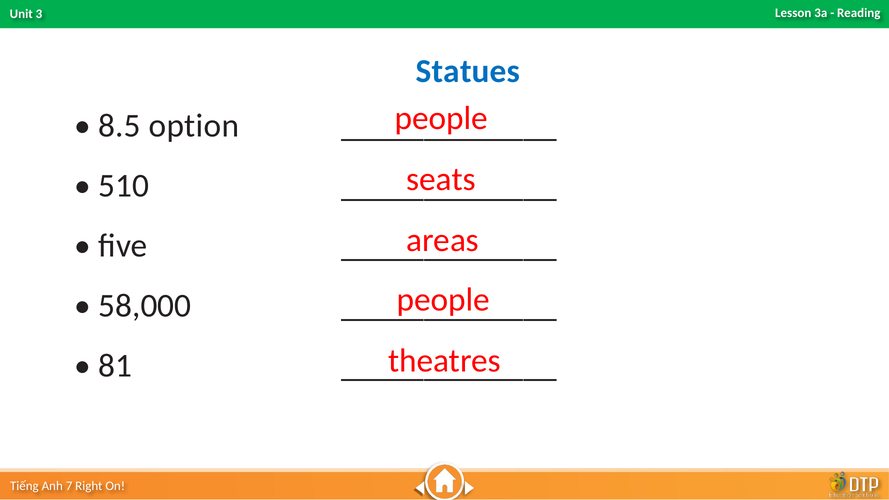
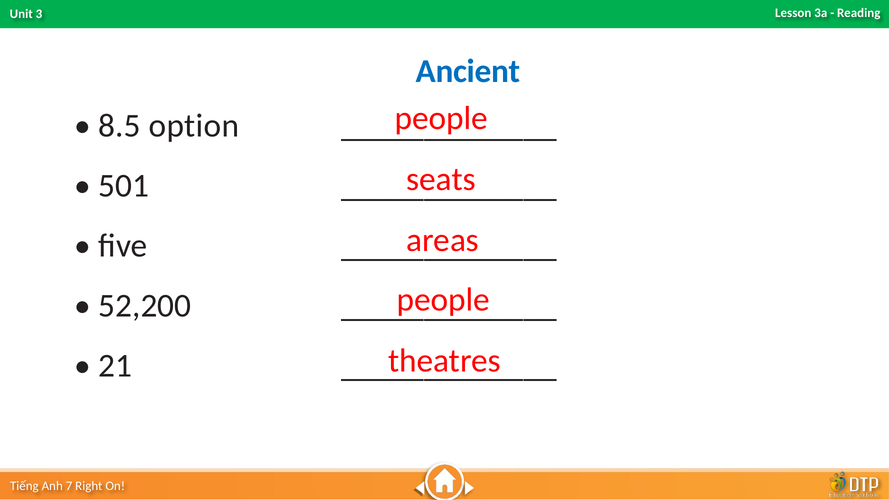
Statues: Statues -> Ancient
510: 510 -> 501
58,000: 58,000 -> 52,200
81: 81 -> 21
